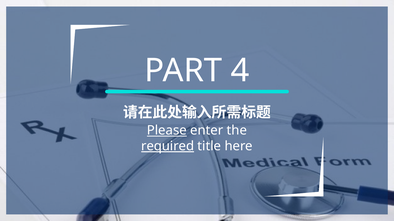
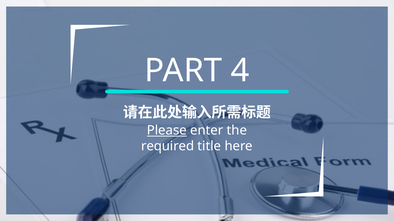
required underline: present -> none
